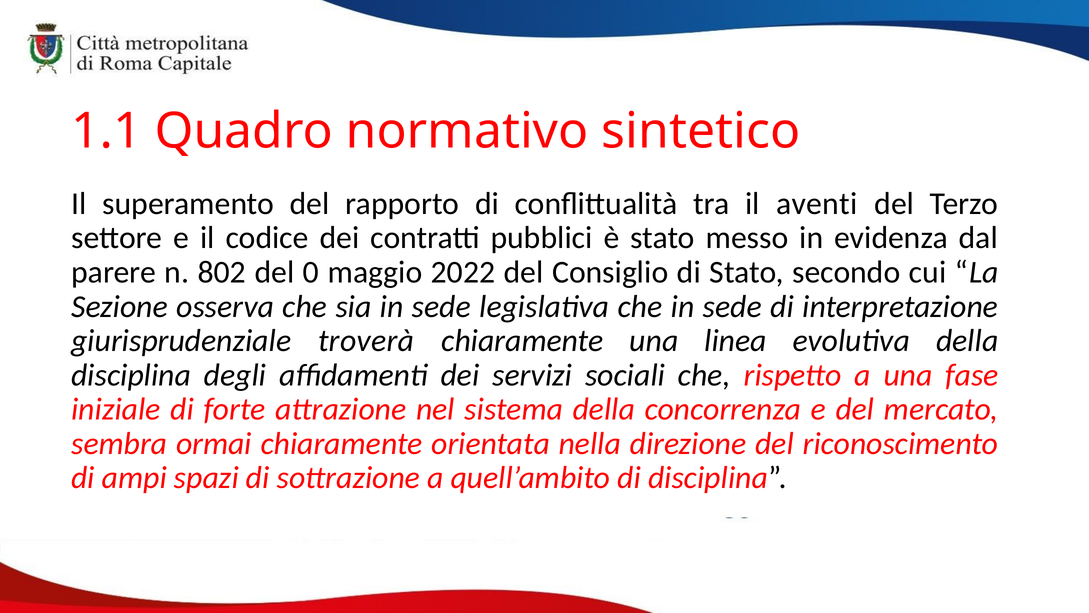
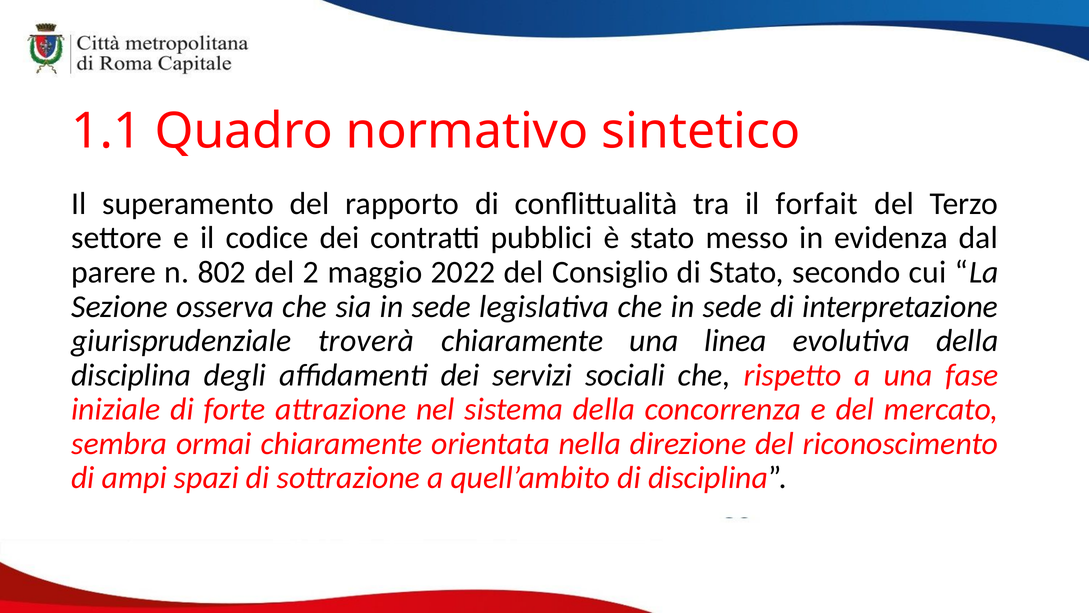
aventi: aventi -> forfait
0: 0 -> 2
